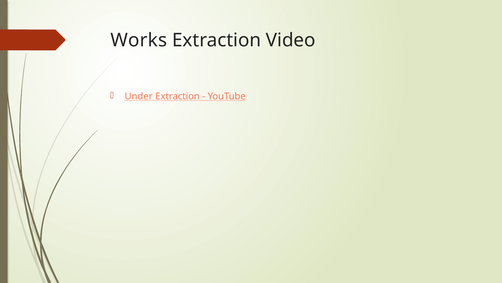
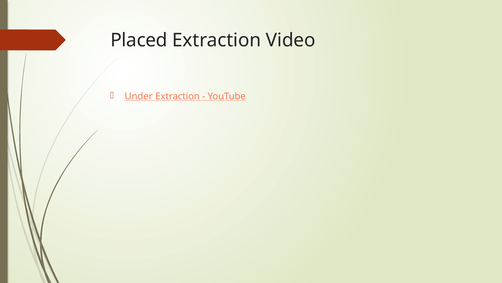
Works: Works -> Placed
